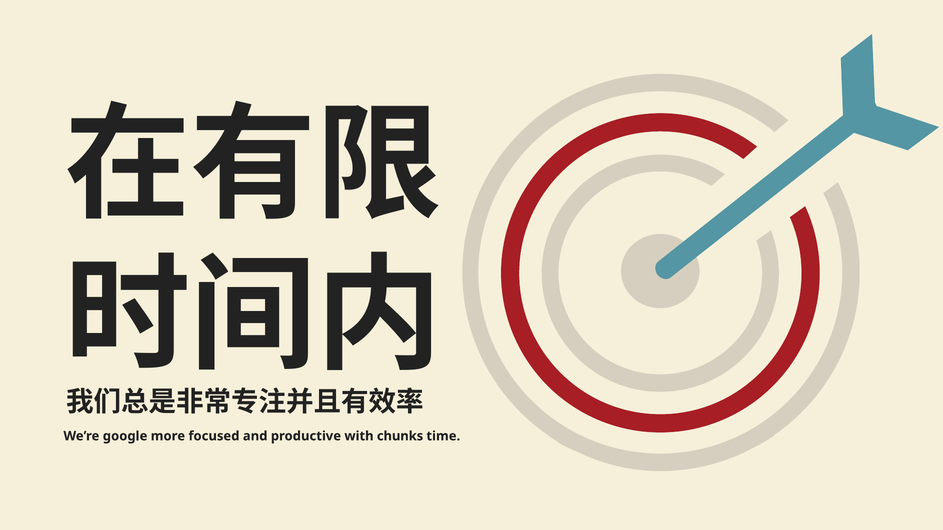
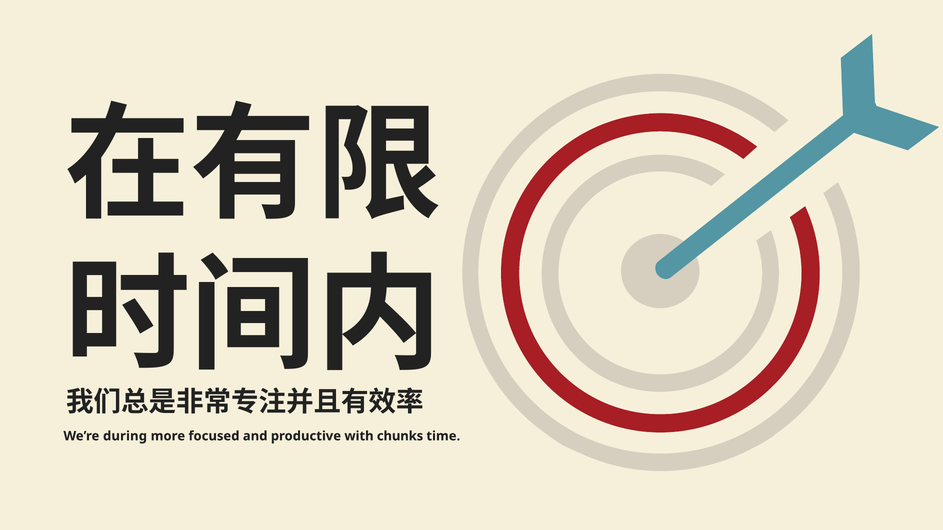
google: google -> during
